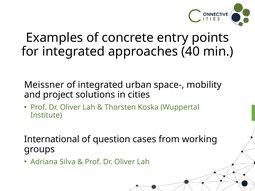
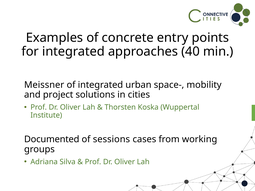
International: International -> Documented
question: question -> sessions
